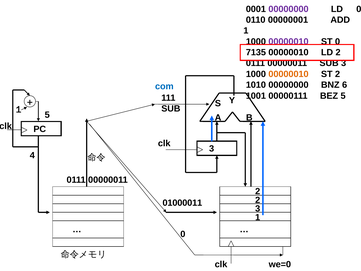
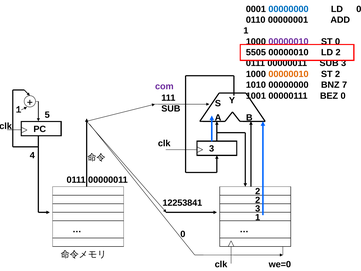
00000000 at (288, 9) colour: purple -> blue
7135: 7135 -> 5505
6: 6 -> 7
com colour: blue -> purple
BEZ 5: 5 -> 0
01000011: 01000011 -> 12253841
